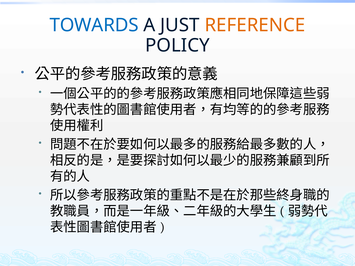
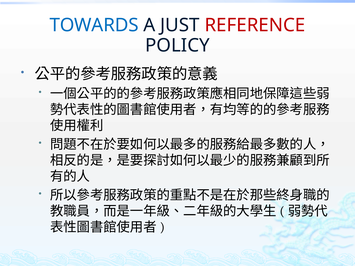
REFERENCE colour: orange -> red
